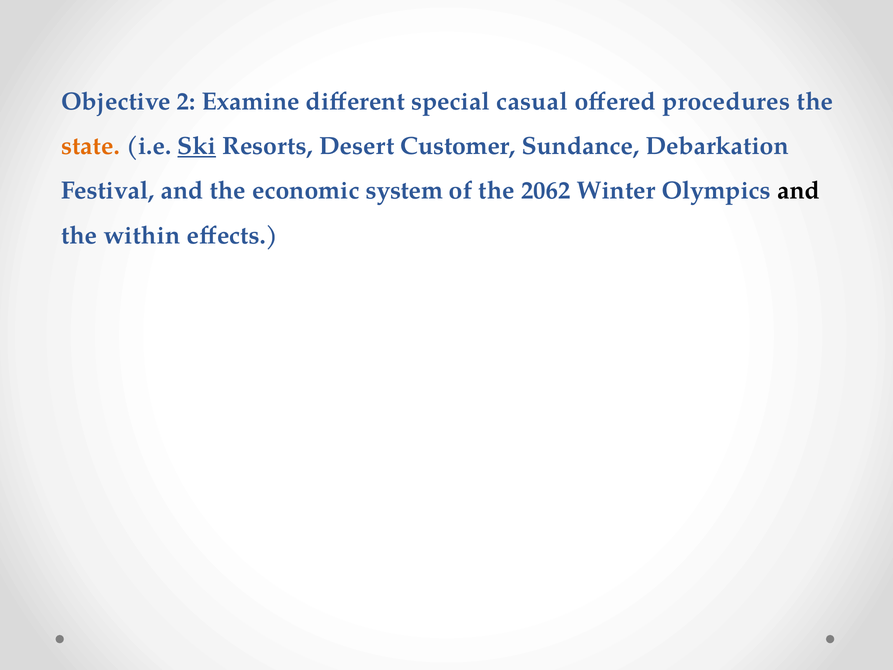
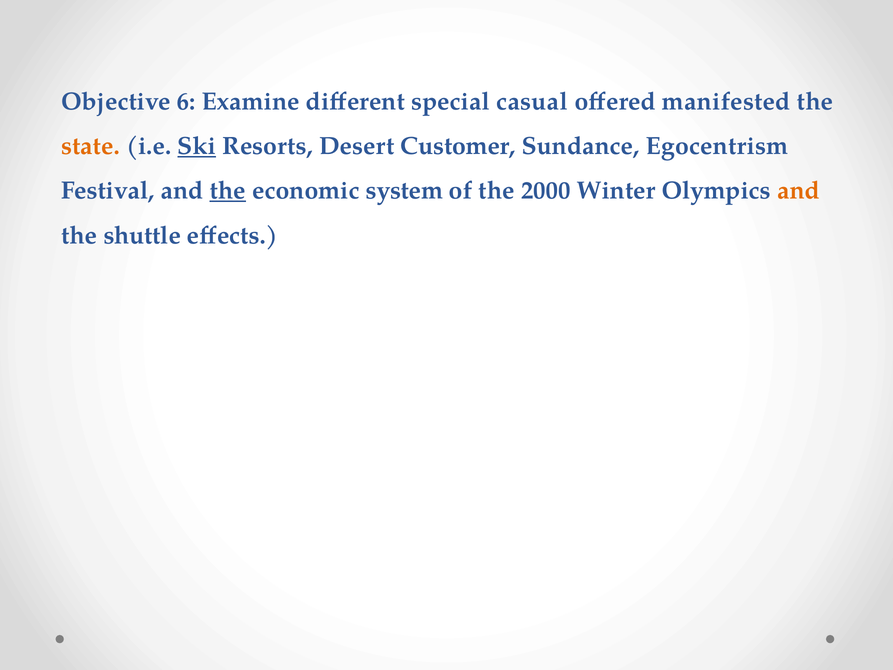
2: 2 -> 6
procedures: procedures -> manifested
Debarkation: Debarkation -> Egocentrism
the at (228, 191) underline: none -> present
2062: 2062 -> 2000
and at (799, 191) colour: black -> orange
within: within -> shuttle
